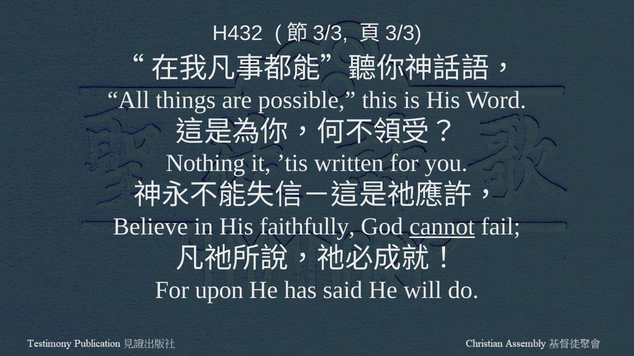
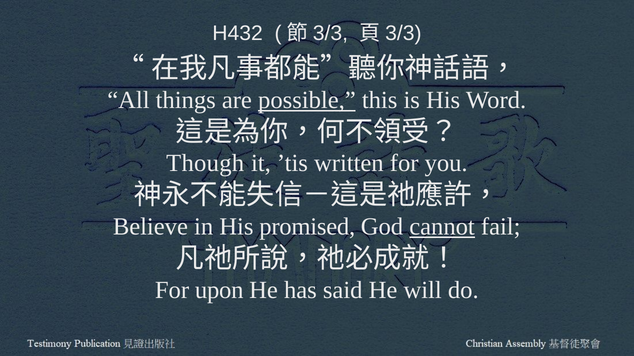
possible underline: none -> present
Nothing: Nothing -> Though
faithfully: faithfully -> promised
